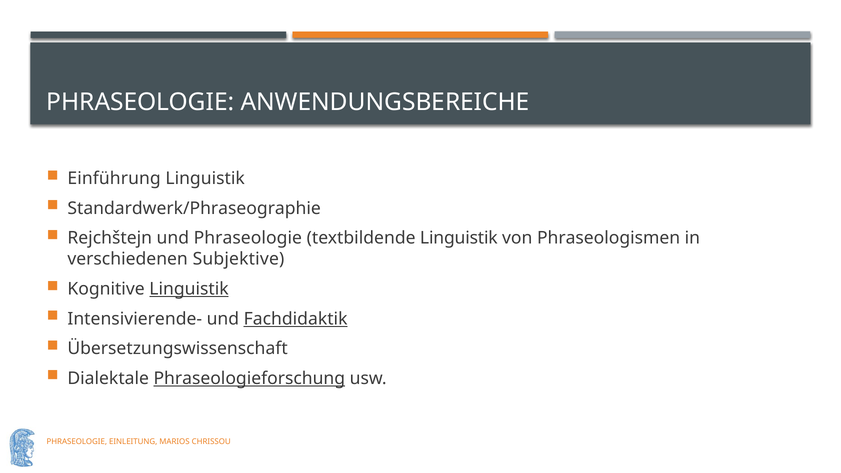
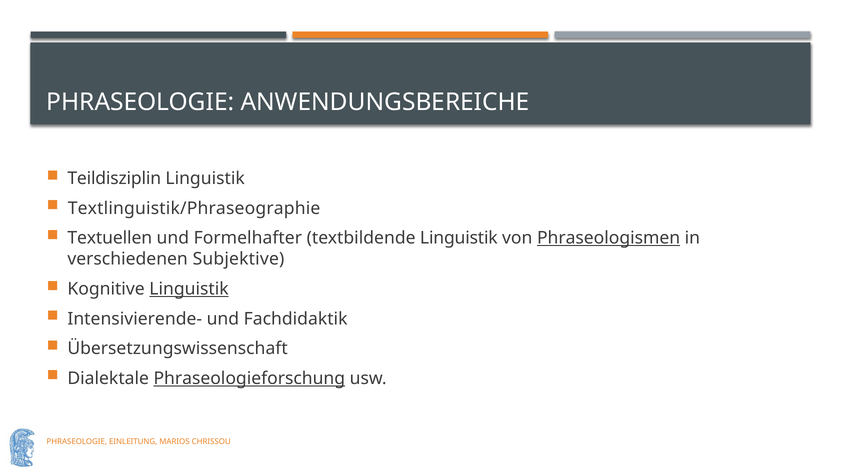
Einführung: Einführung -> Teildisziplin
Standardwerk/Phraseographie: Standardwerk/Phraseographie -> Textlinguistik/Phraseographie
Rejchštejn: Rejchštejn -> Textuellen
und Phraseologie: Phraseologie -> Formelhafter
Phraseologismen underline: none -> present
Fachdidaktik underline: present -> none
